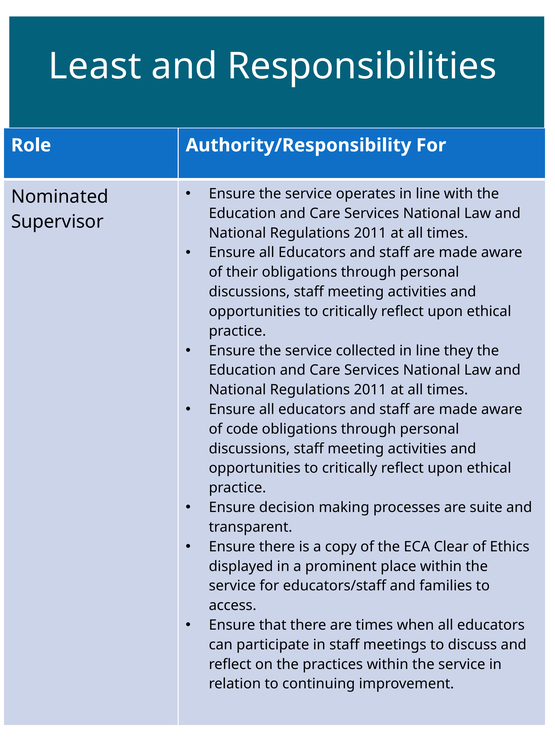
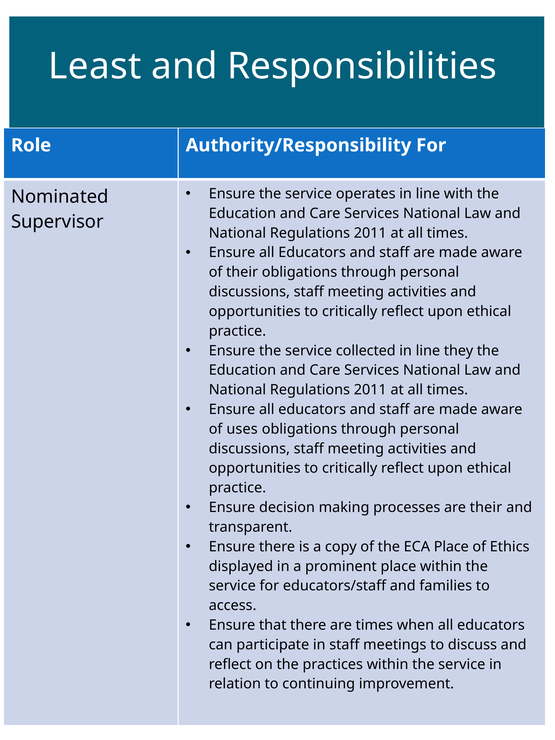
code: code -> uses
are suite: suite -> their
ECA Clear: Clear -> Place
